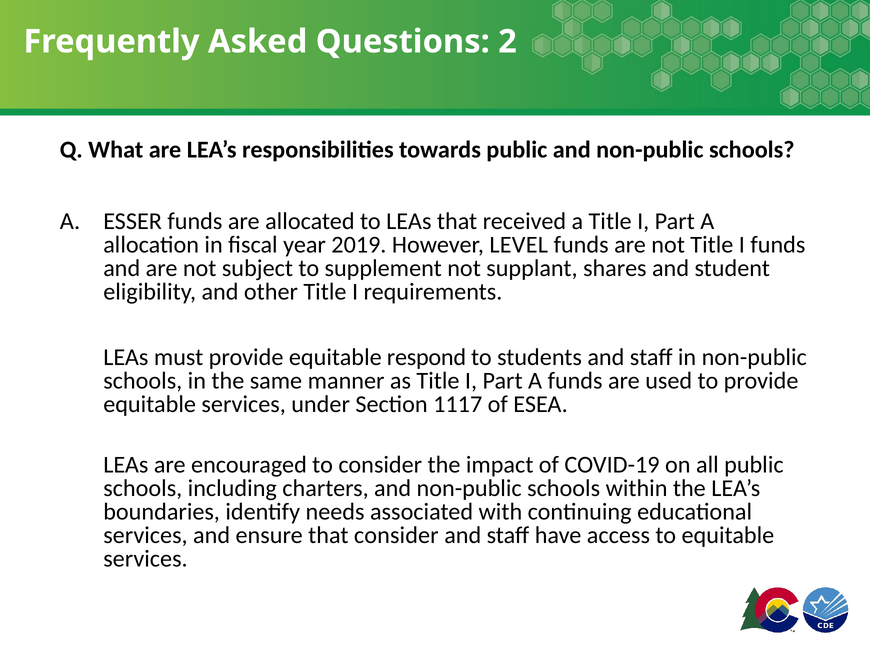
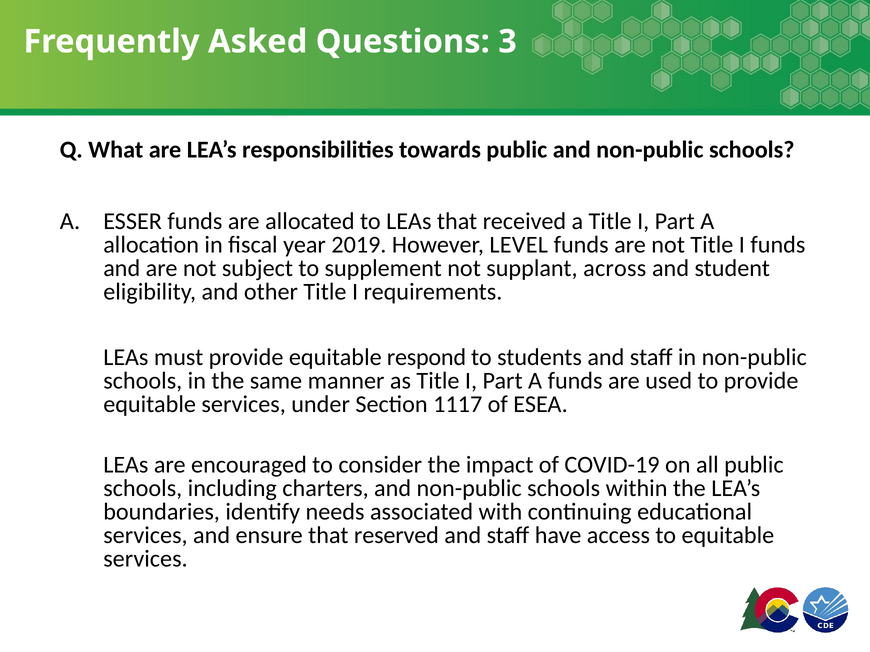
2: 2 -> 3
shares: shares -> across
that consider: consider -> reserved
